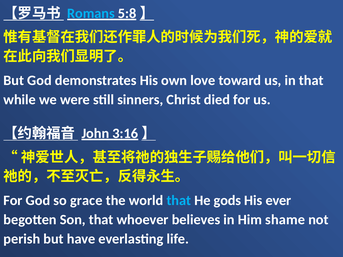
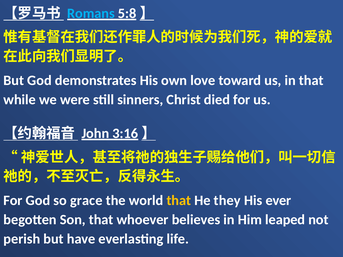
that at (179, 201) colour: light blue -> yellow
gods: gods -> they
shame: shame -> leaped
